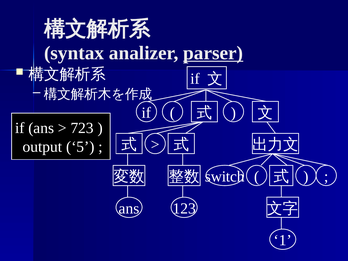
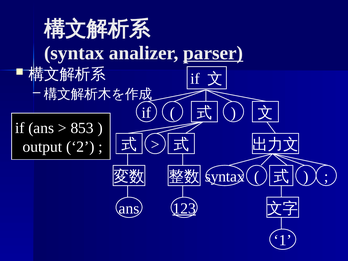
723: 723 -> 853
5: 5 -> 2
switch at (225, 177): switch -> syntax
123 underline: none -> present
